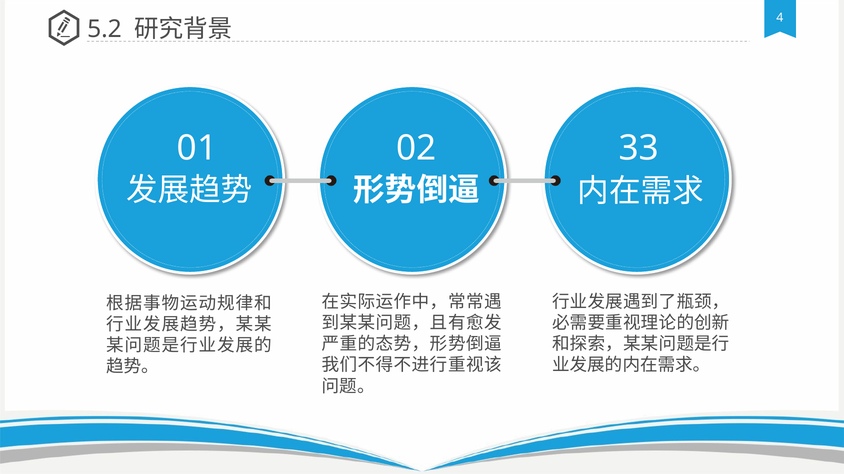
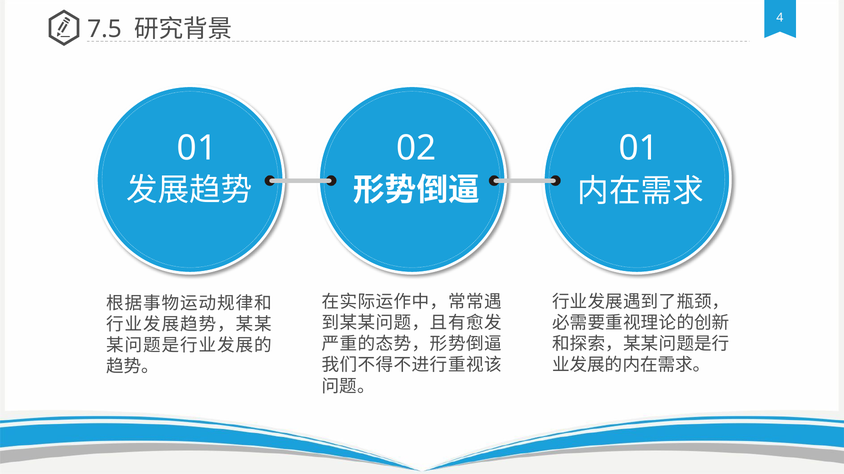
5.2: 5.2 -> 7.5
02 33: 33 -> 01
